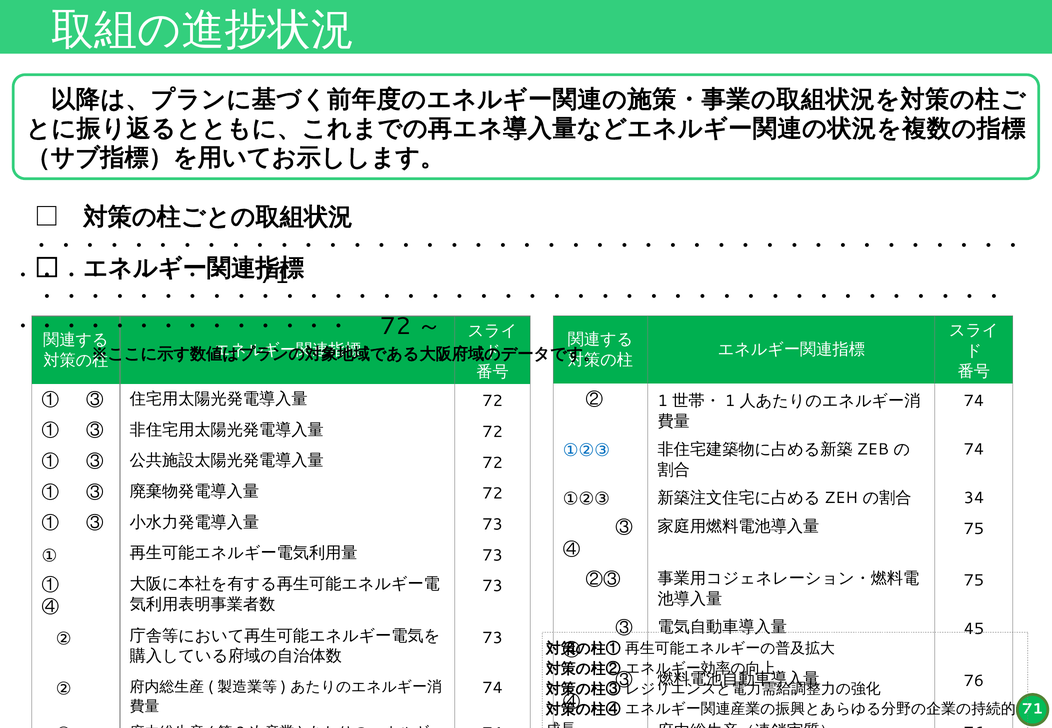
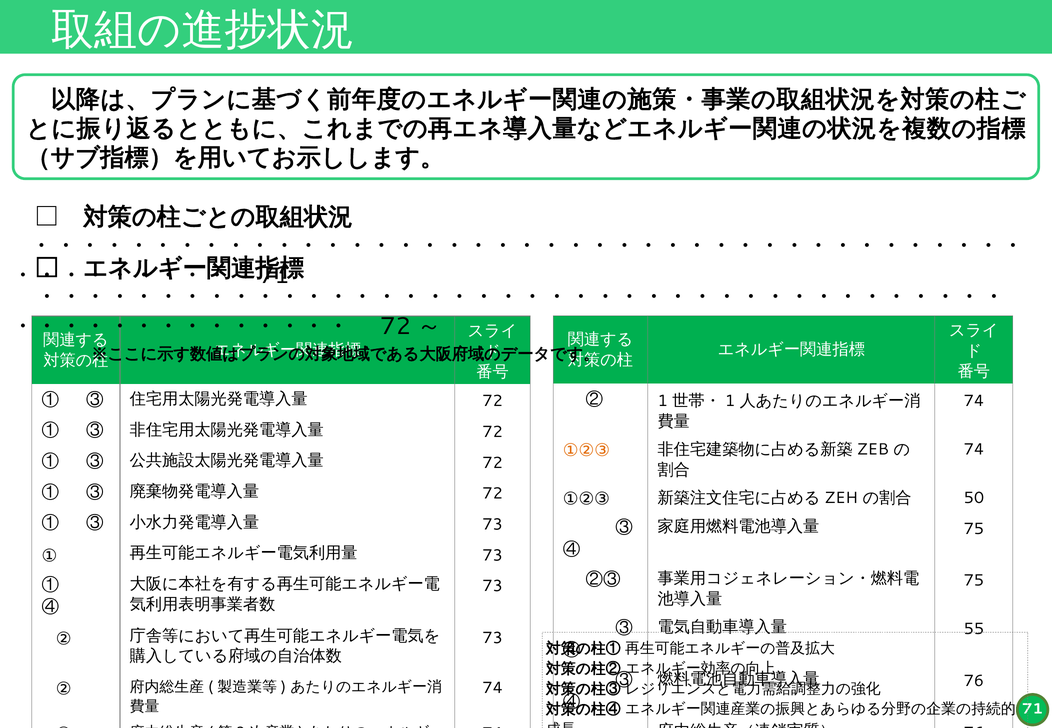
①②③ at (586, 451) colour: blue -> orange
34: 34 -> 50
45: 45 -> 55
